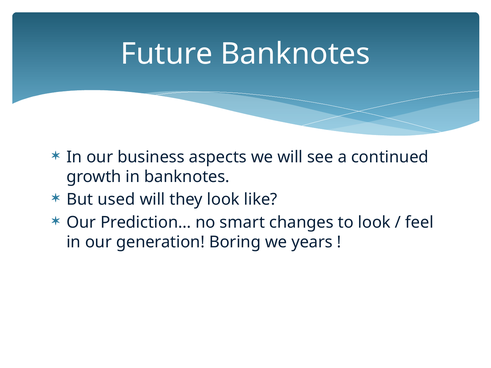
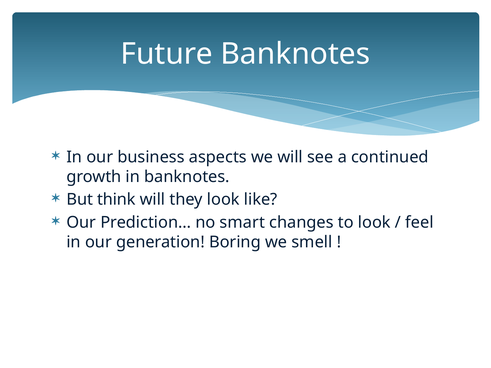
used: used -> think
years: years -> smell
